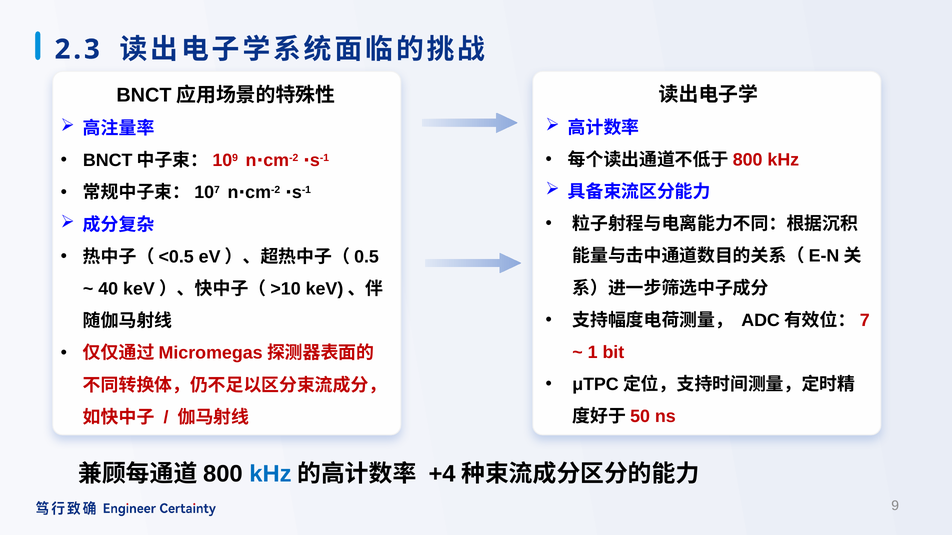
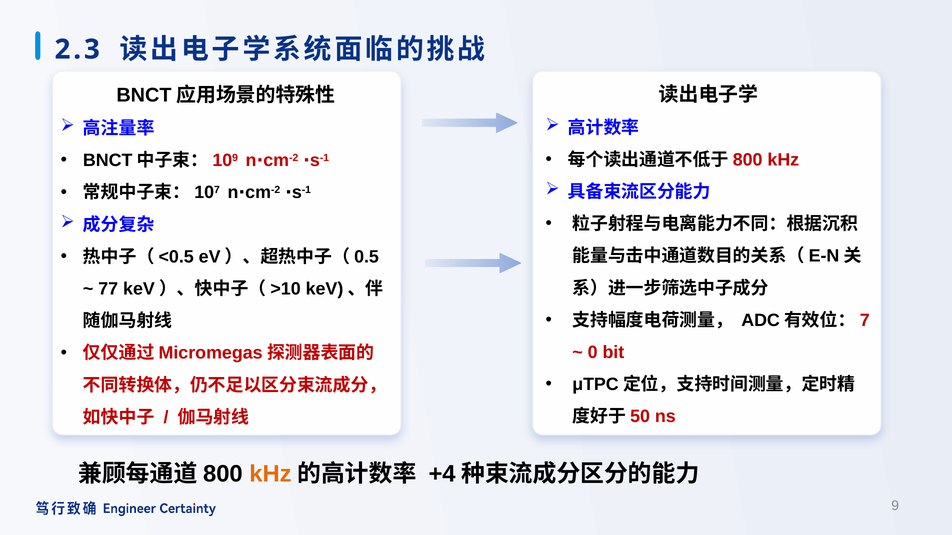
40: 40 -> 77
1: 1 -> 0
kHz at (270, 474) colour: blue -> orange
